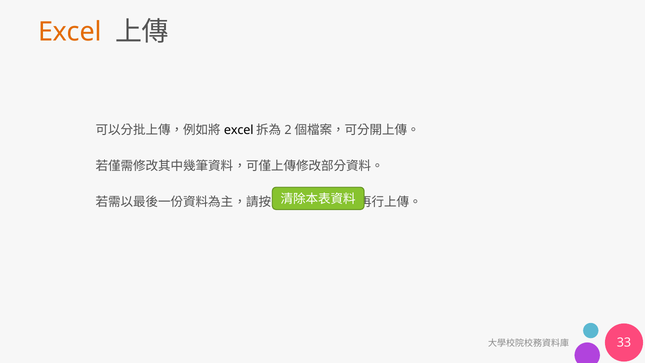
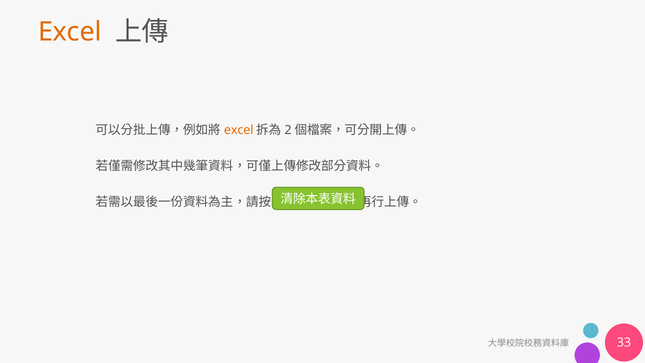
excel at (239, 130) colour: black -> orange
